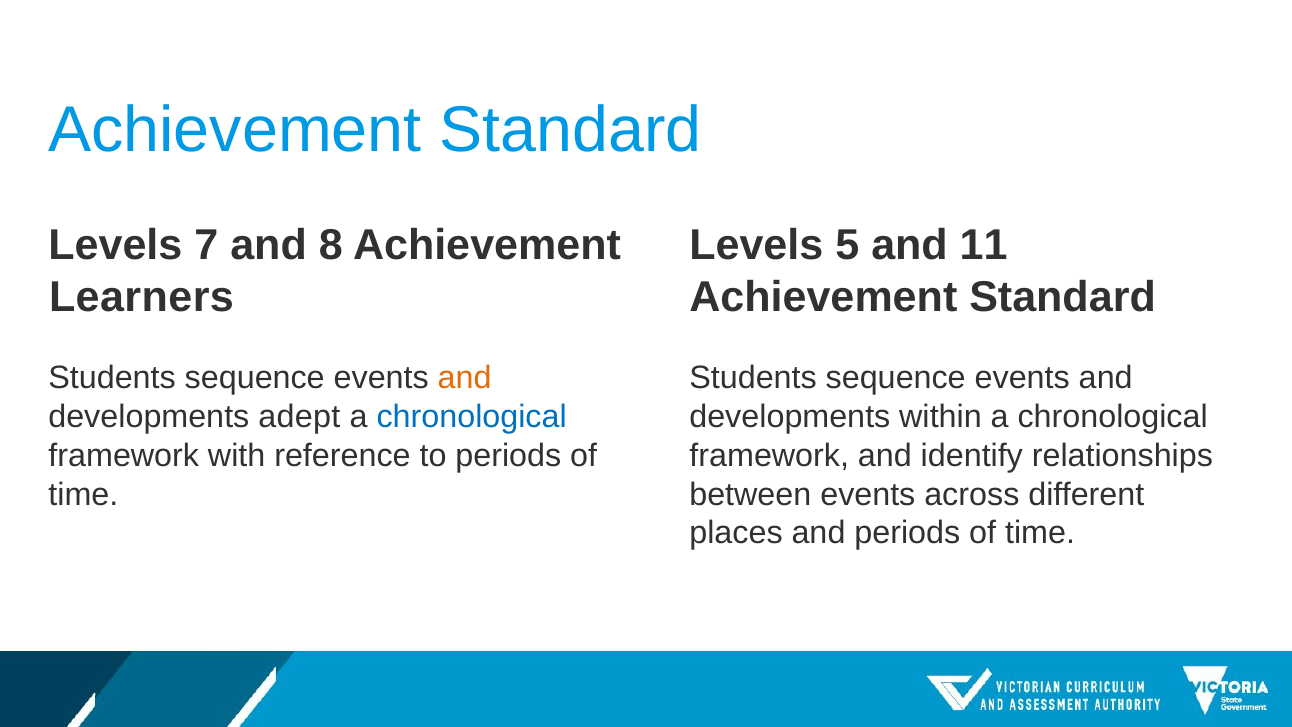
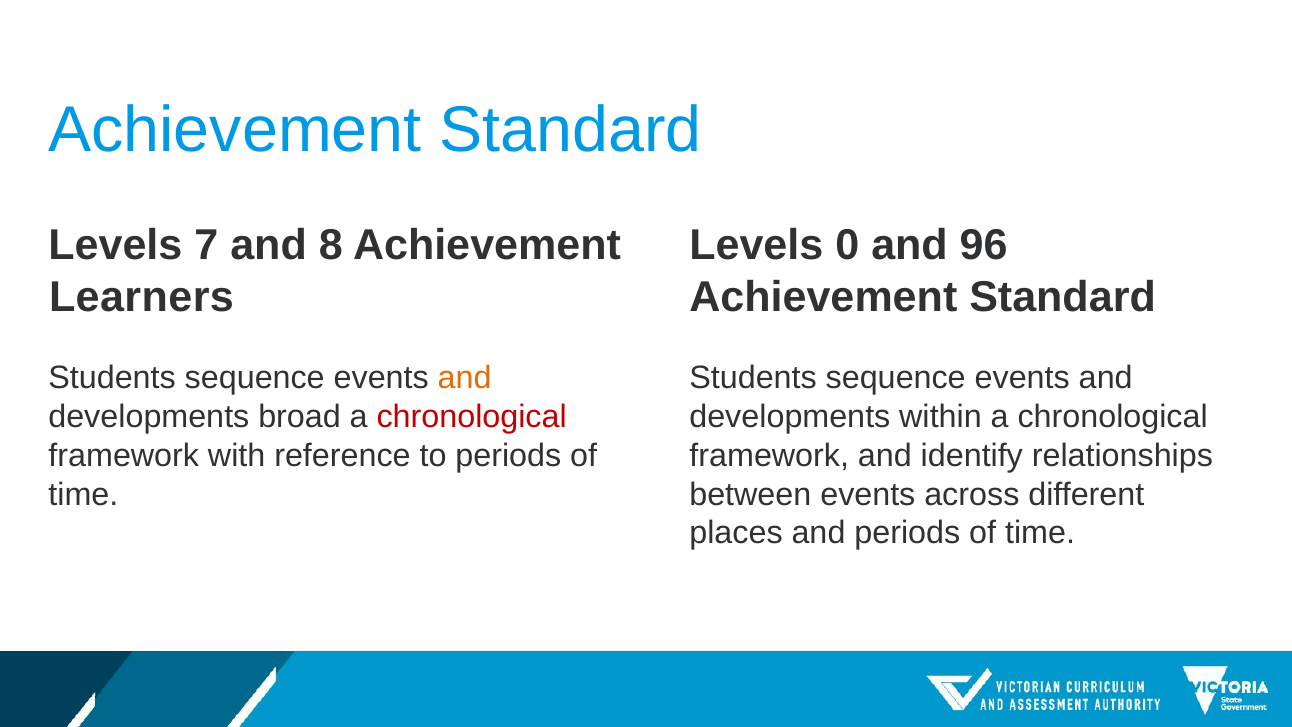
5: 5 -> 0
11: 11 -> 96
adept: adept -> broad
chronological at (472, 417) colour: blue -> red
